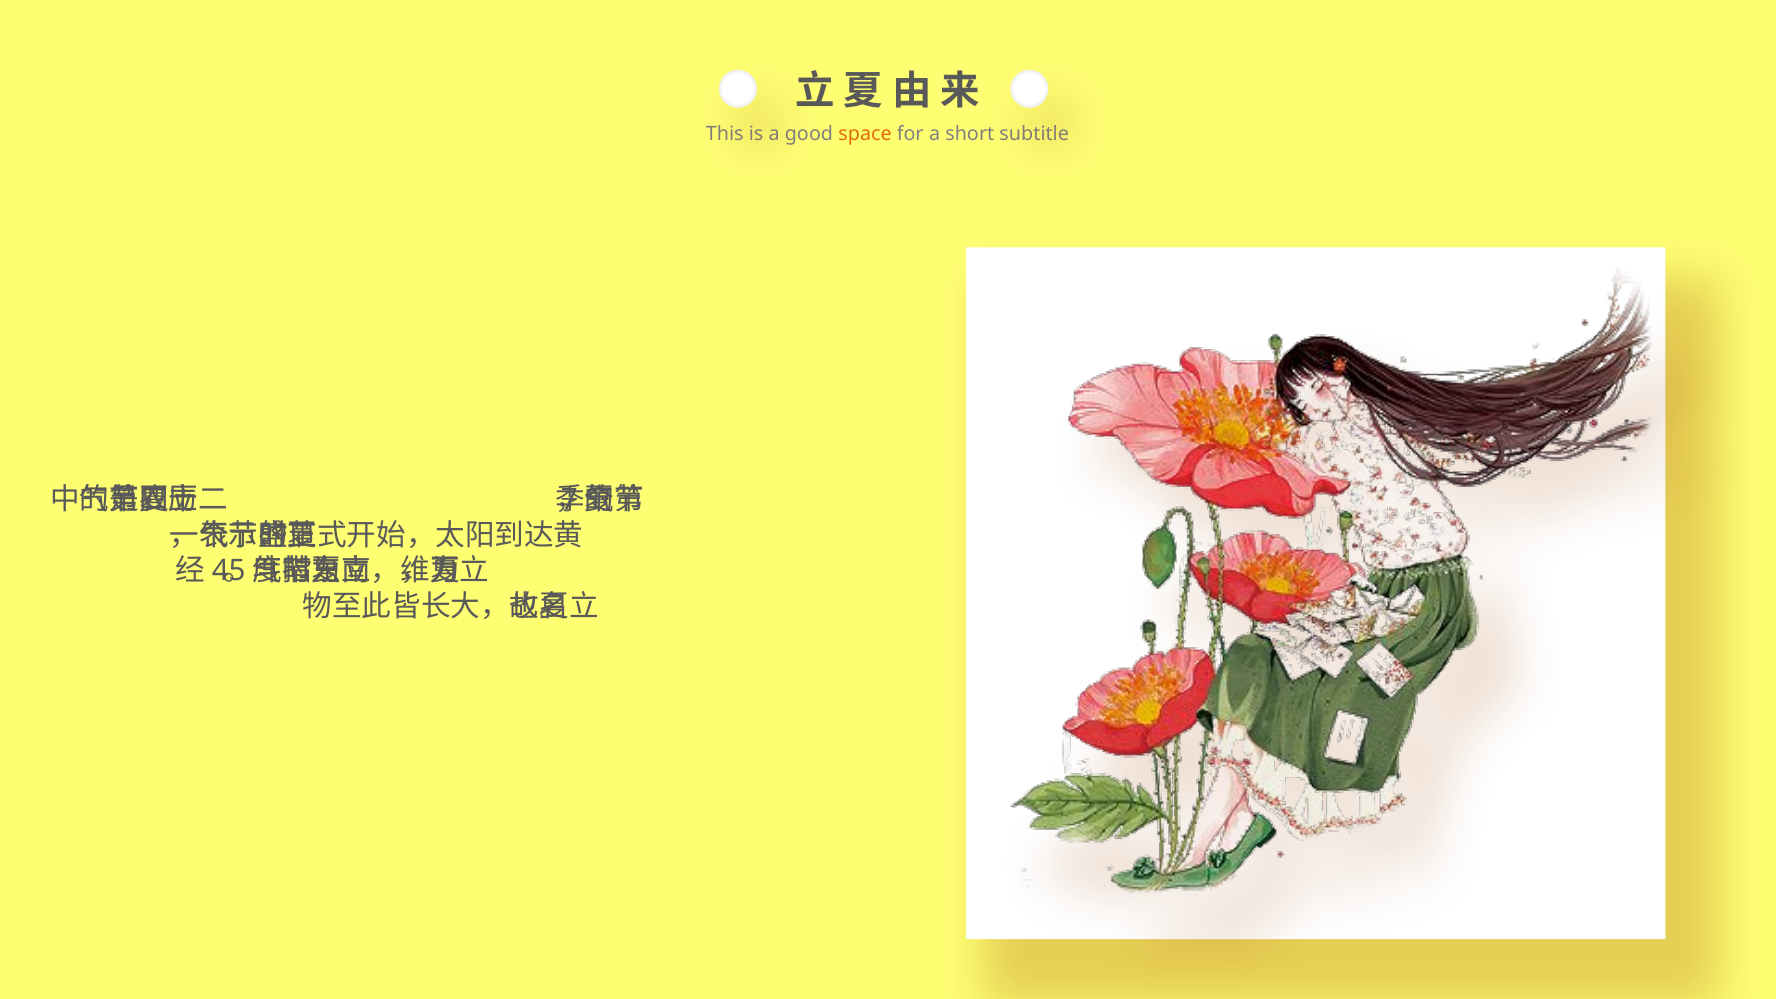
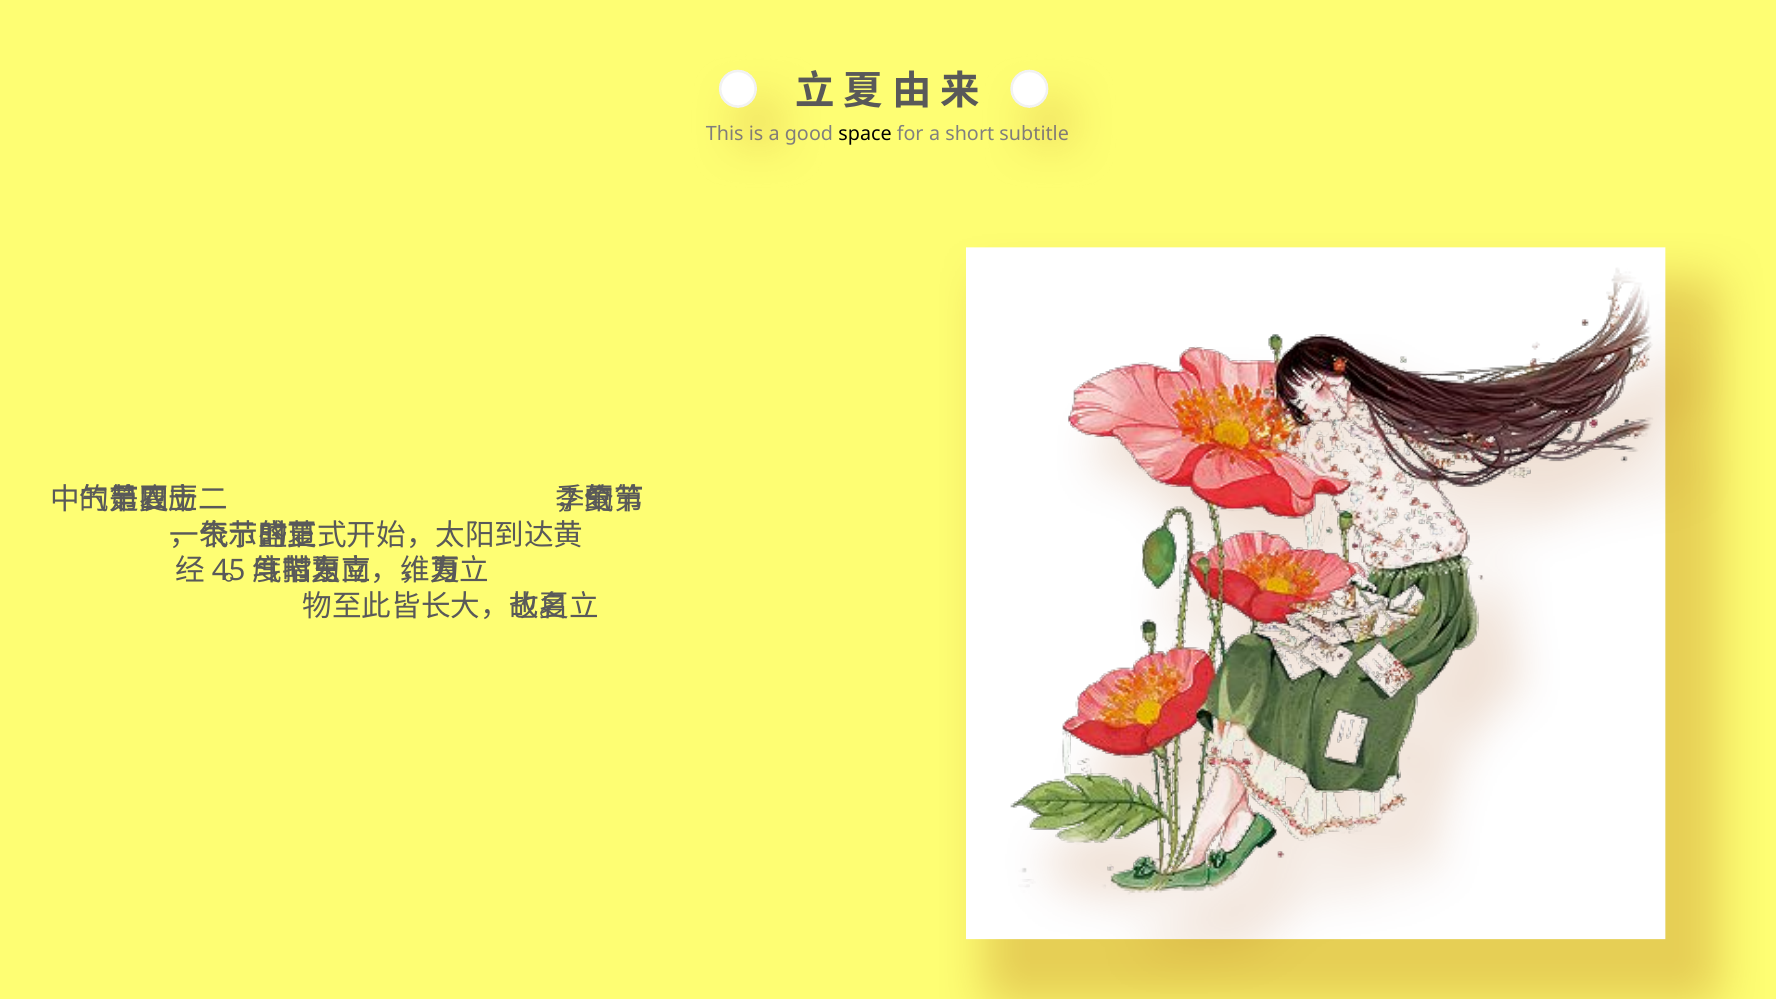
space colour: orange -> black
